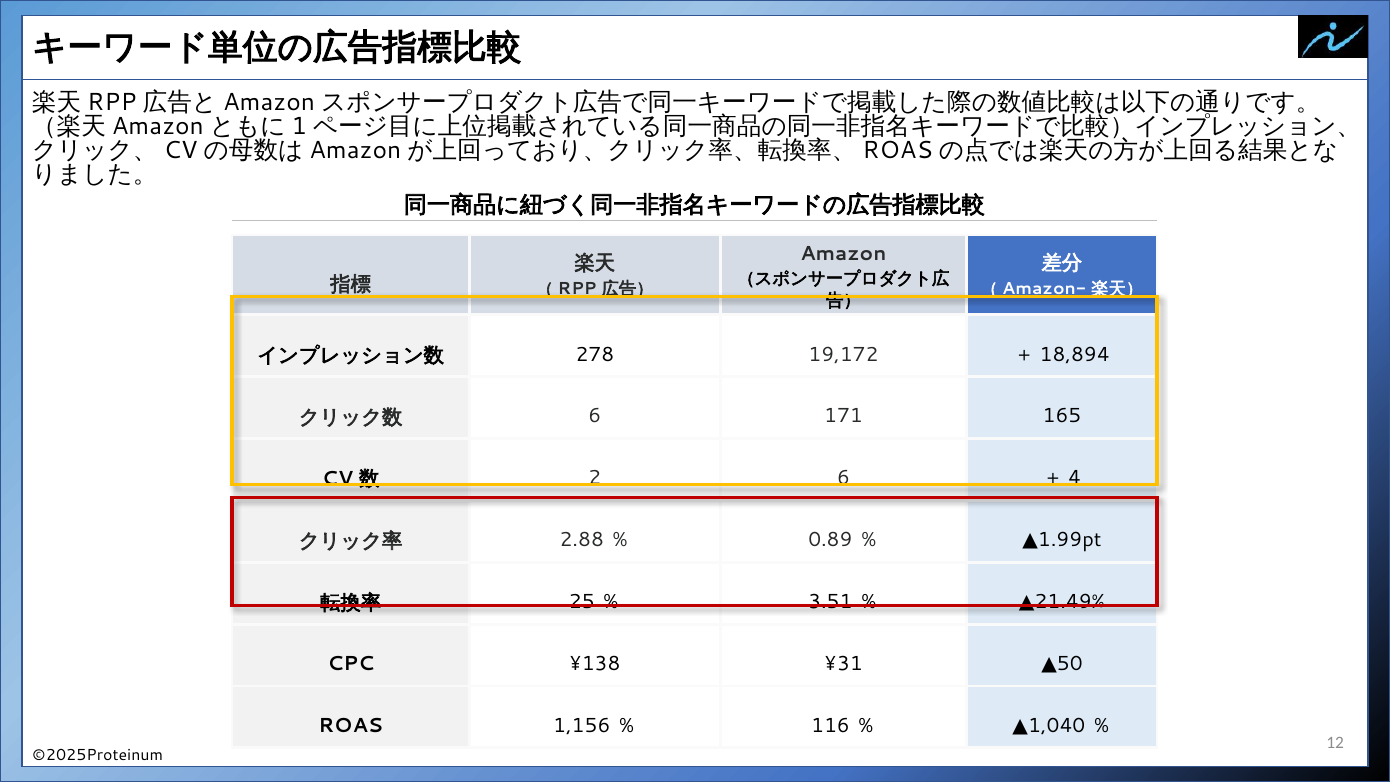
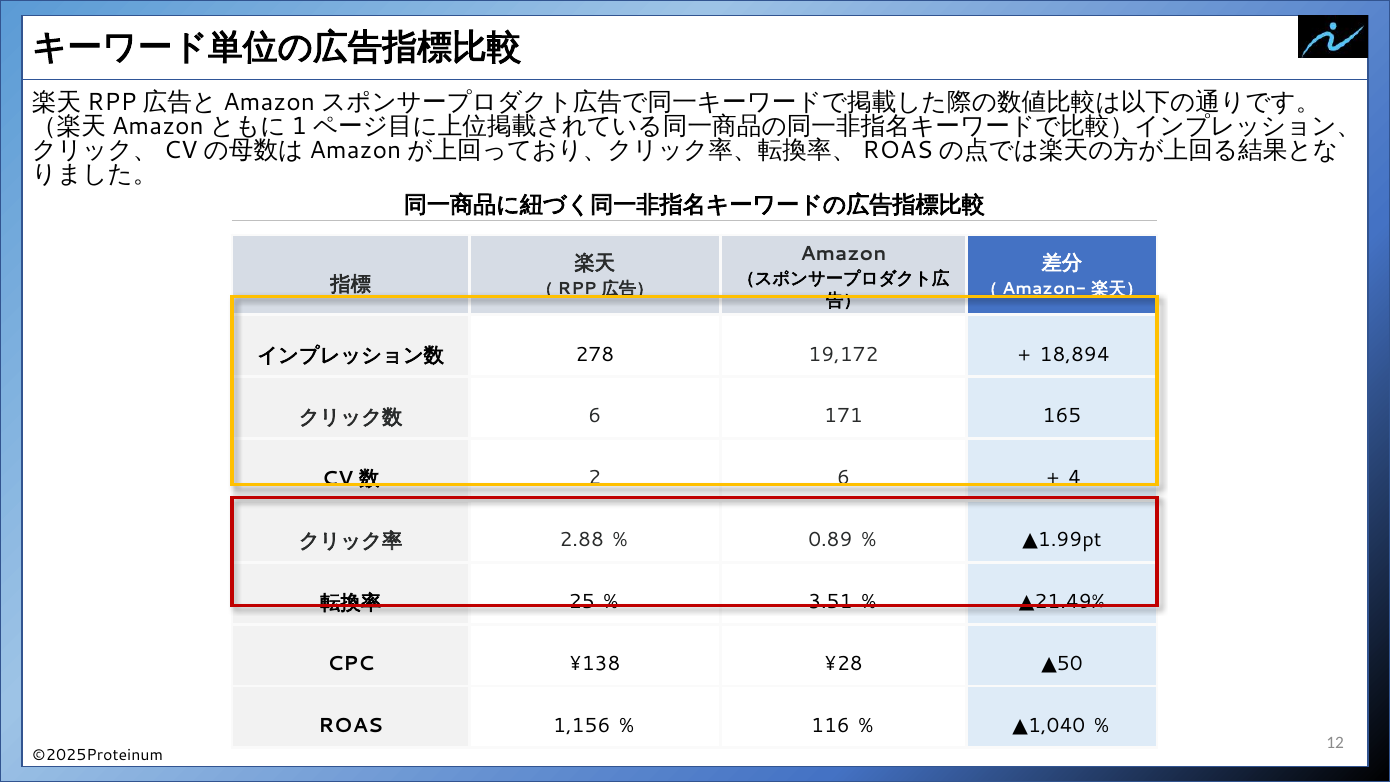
¥31: ¥31 -> ¥28
